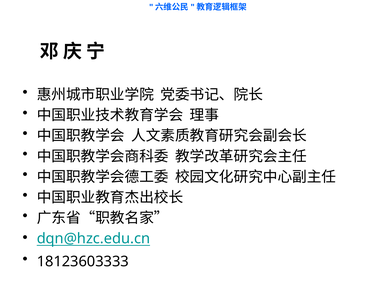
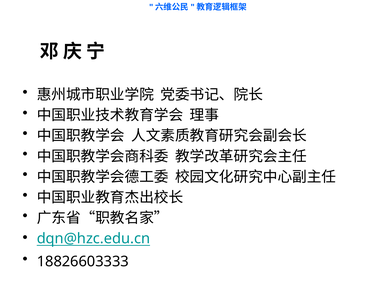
18123603333: 18123603333 -> 18826603333
